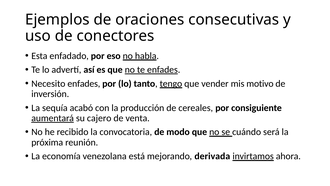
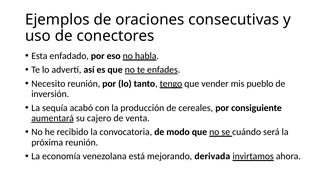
Necesito enfades: enfades -> reunión
motivo: motivo -> pueblo
